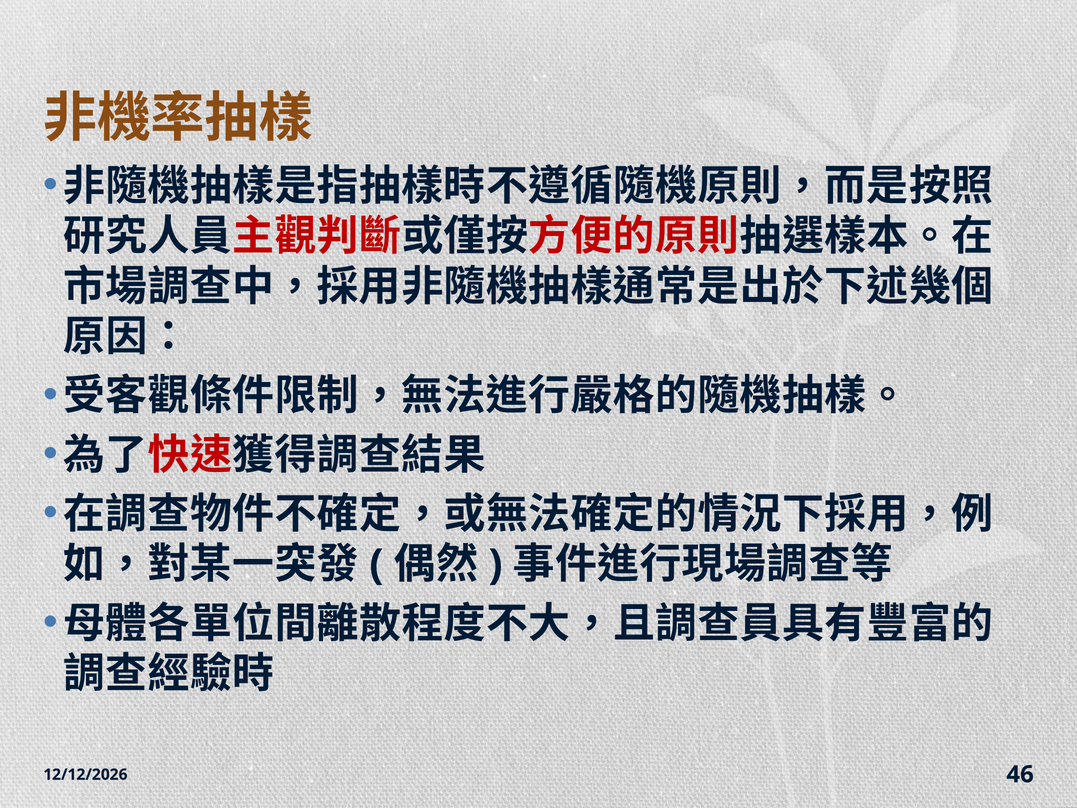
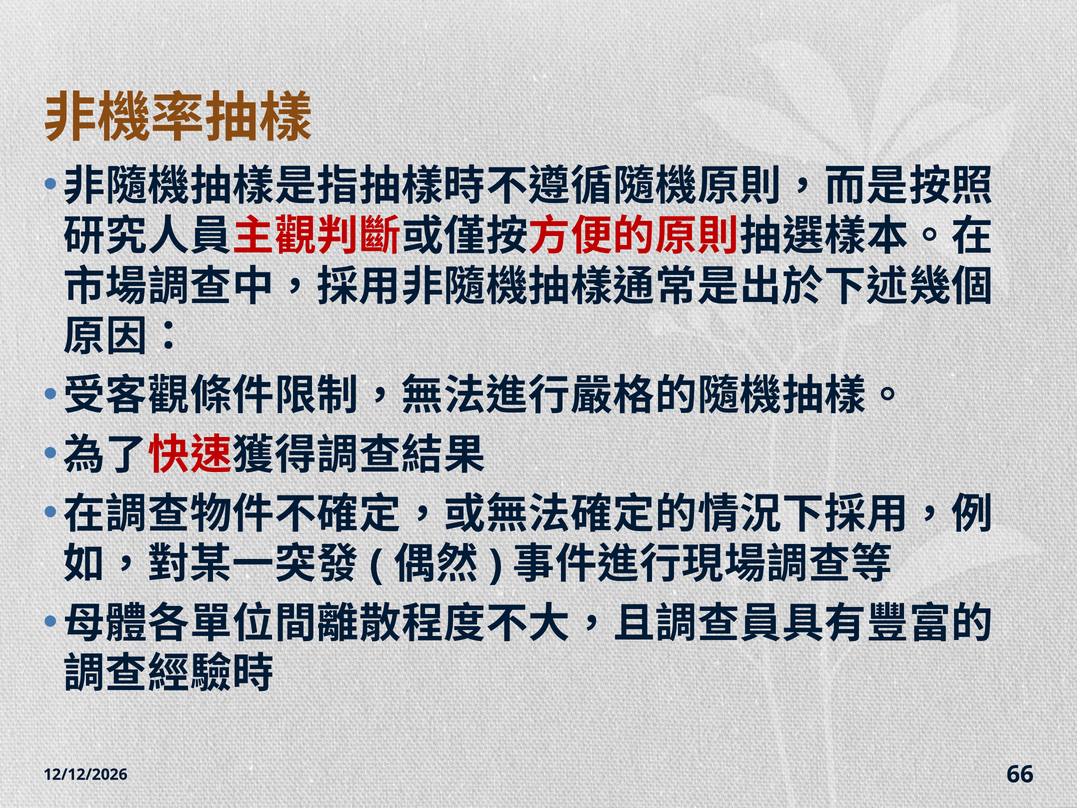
46: 46 -> 66
